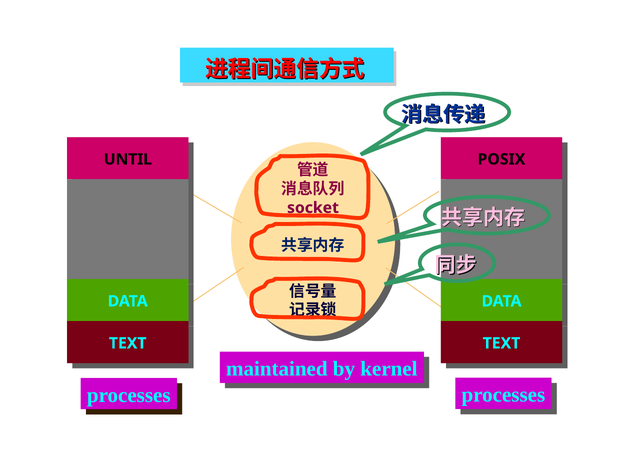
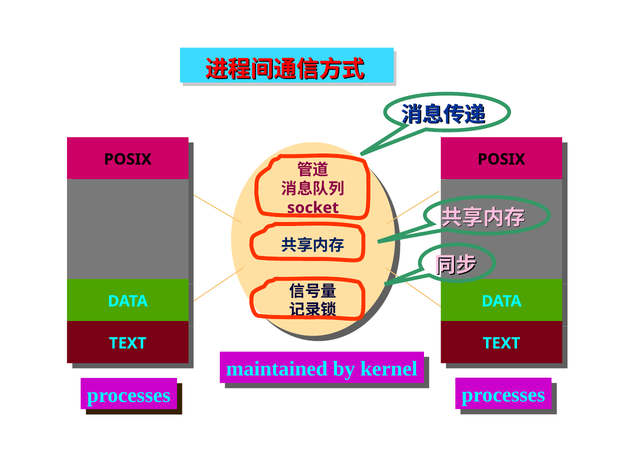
UNTIL at (128, 159): UNTIL -> POSIX
